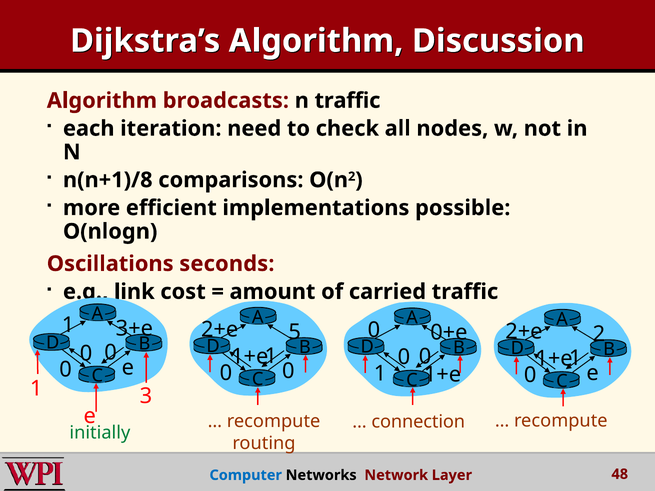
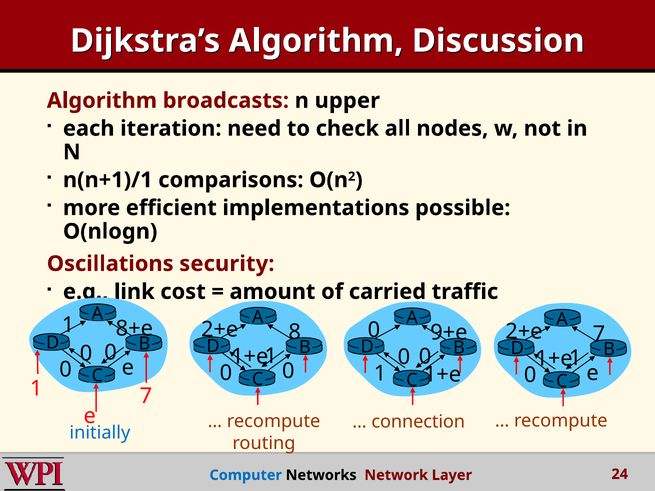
n traffic: traffic -> upper
n(n+1)/8: n(n+1)/8 -> n(n+1)/1
seconds: seconds -> security
3+e: 3+e -> 8+e
5: 5 -> 8
0+e: 0+e -> 9+e
2+e 2: 2 -> 7
1 3: 3 -> 7
initially colour: green -> blue
48: 48 -> 24
